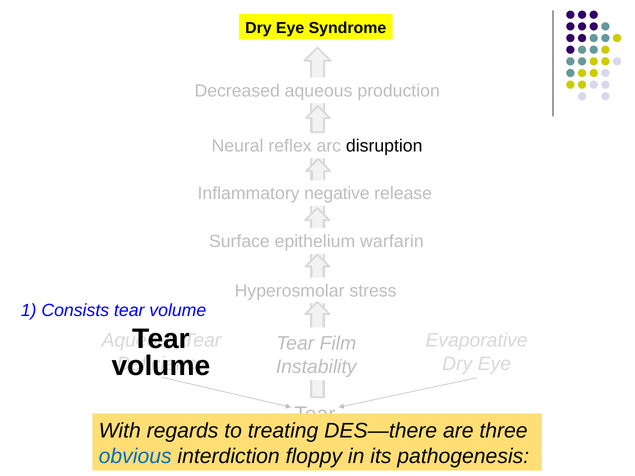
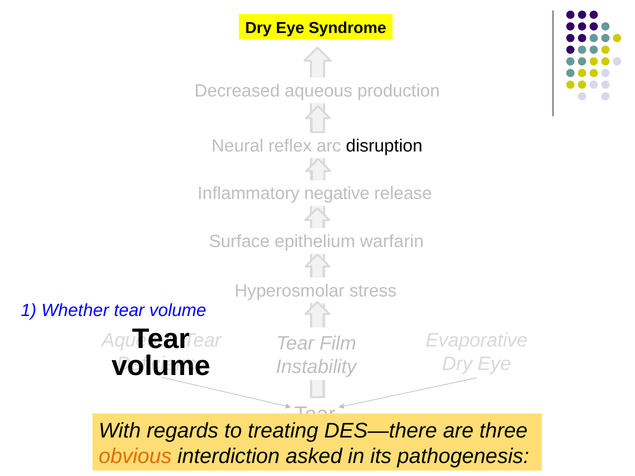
Consists: Consists -> Whether
obvious colour: blue -> orange
floppy: floppy -> asked
